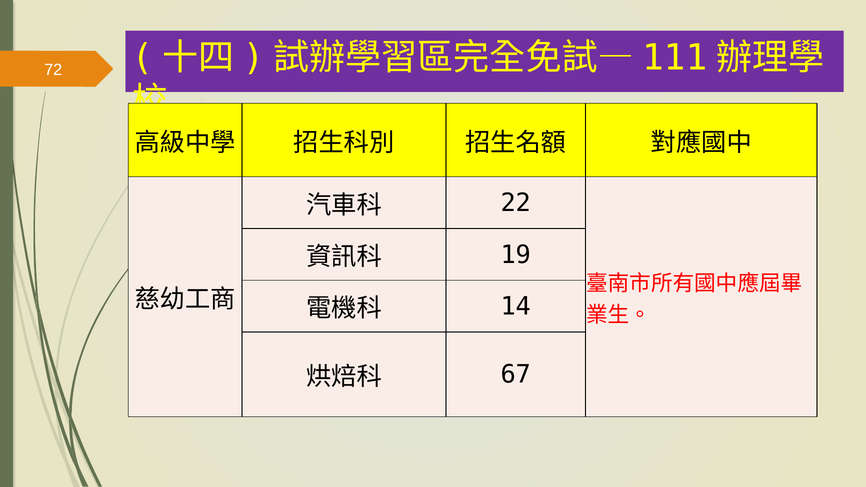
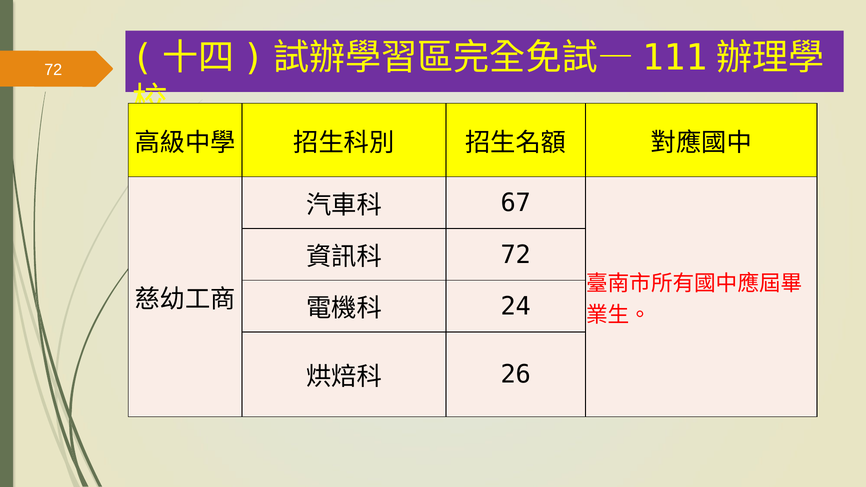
22: 22 -> 67
19 at (516, 255): 19 -> 72
14: 14 -> 24
67: 67 -> 26
